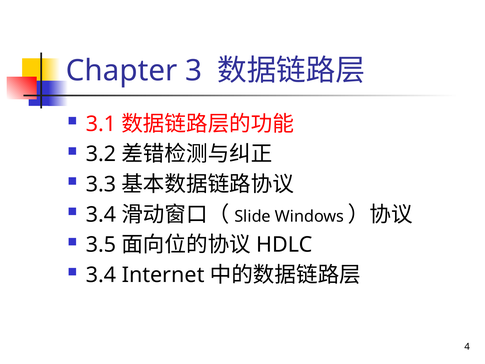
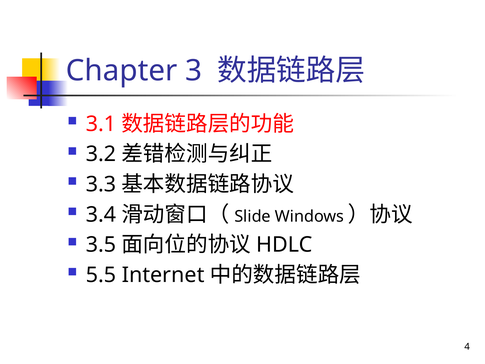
3.4 at (101, 275): 3.4 -> 5.5
